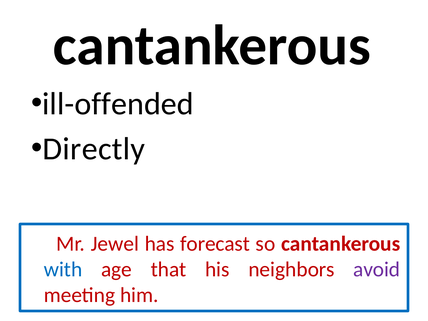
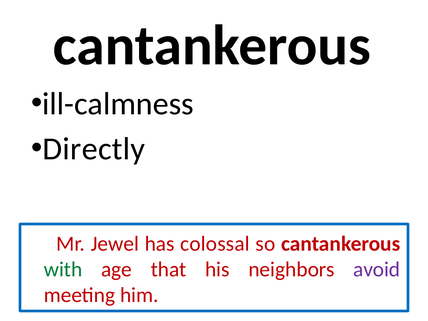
ill-offended: ill-offended -> ill-calmness
forecast: forecast -> colossal
with colour: blue -> green
